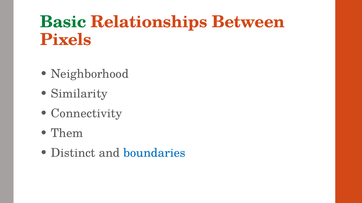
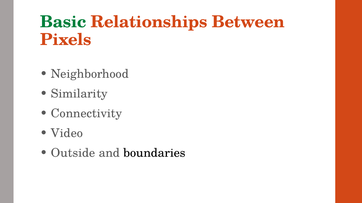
Them: Them -> Video
Distinct: Distinct -> Outside
boundaries colour: blue -> black
